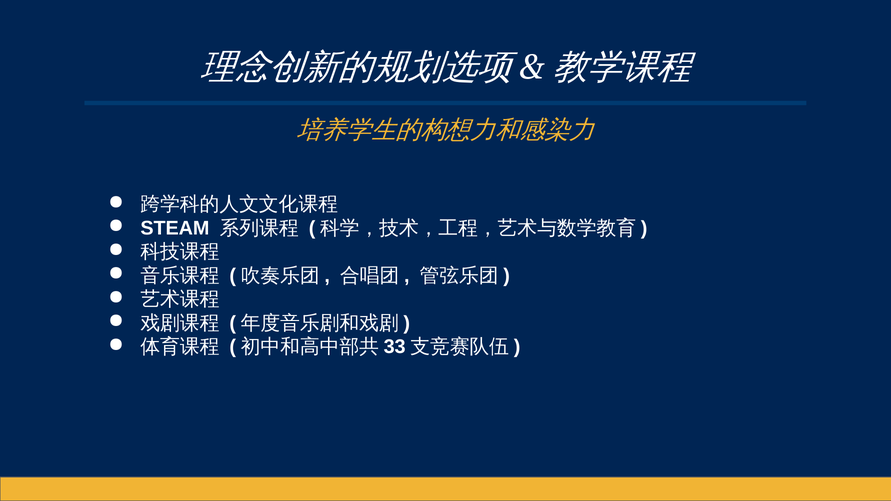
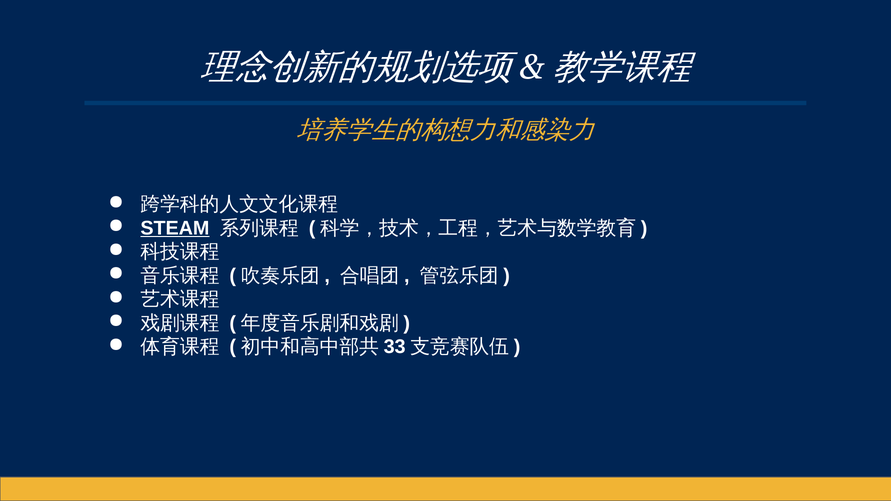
STEAM underline: none -> present
